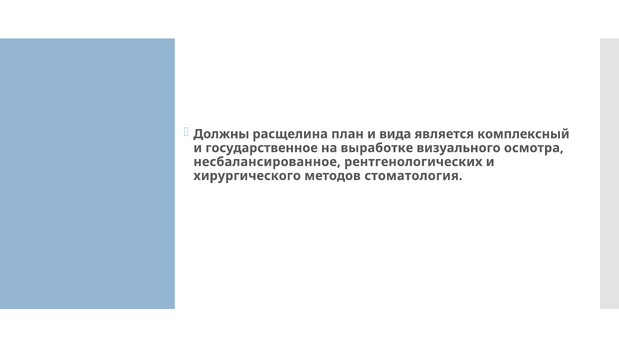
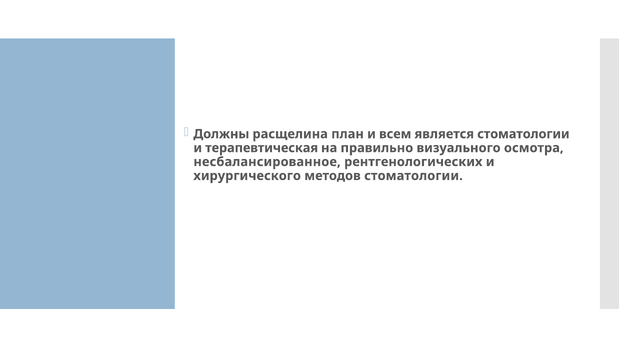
вида: вида -> всем
является комплексный: комплексный -> стоматологии
государственное: государственное -> терапевтическая
выработке: выработке -> правильно
методов стоматология: стоматология -> стоматологии
